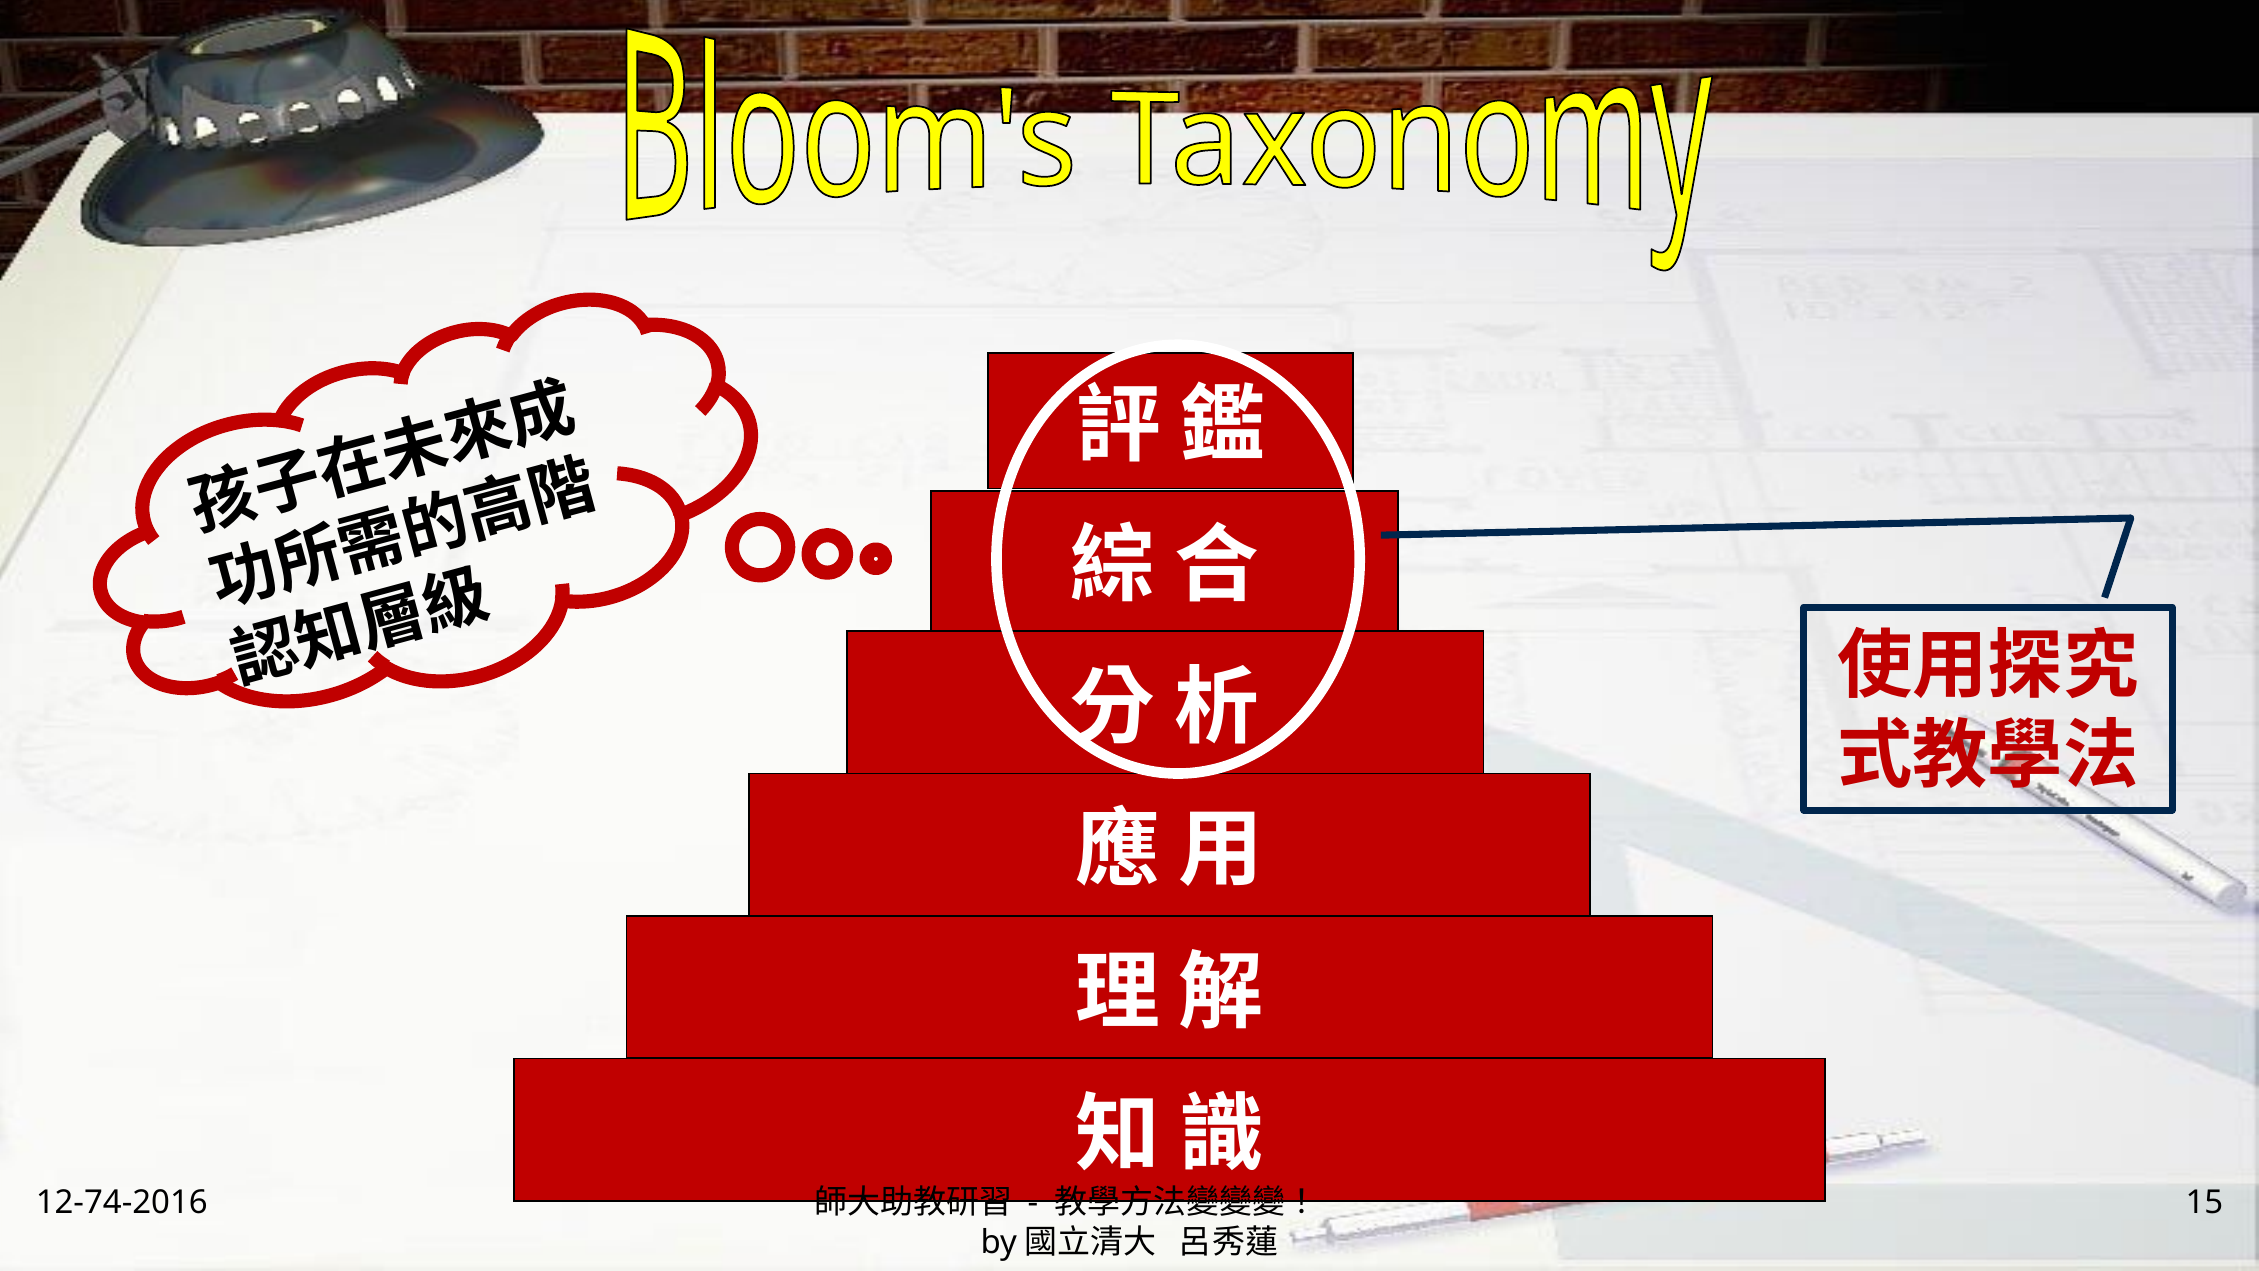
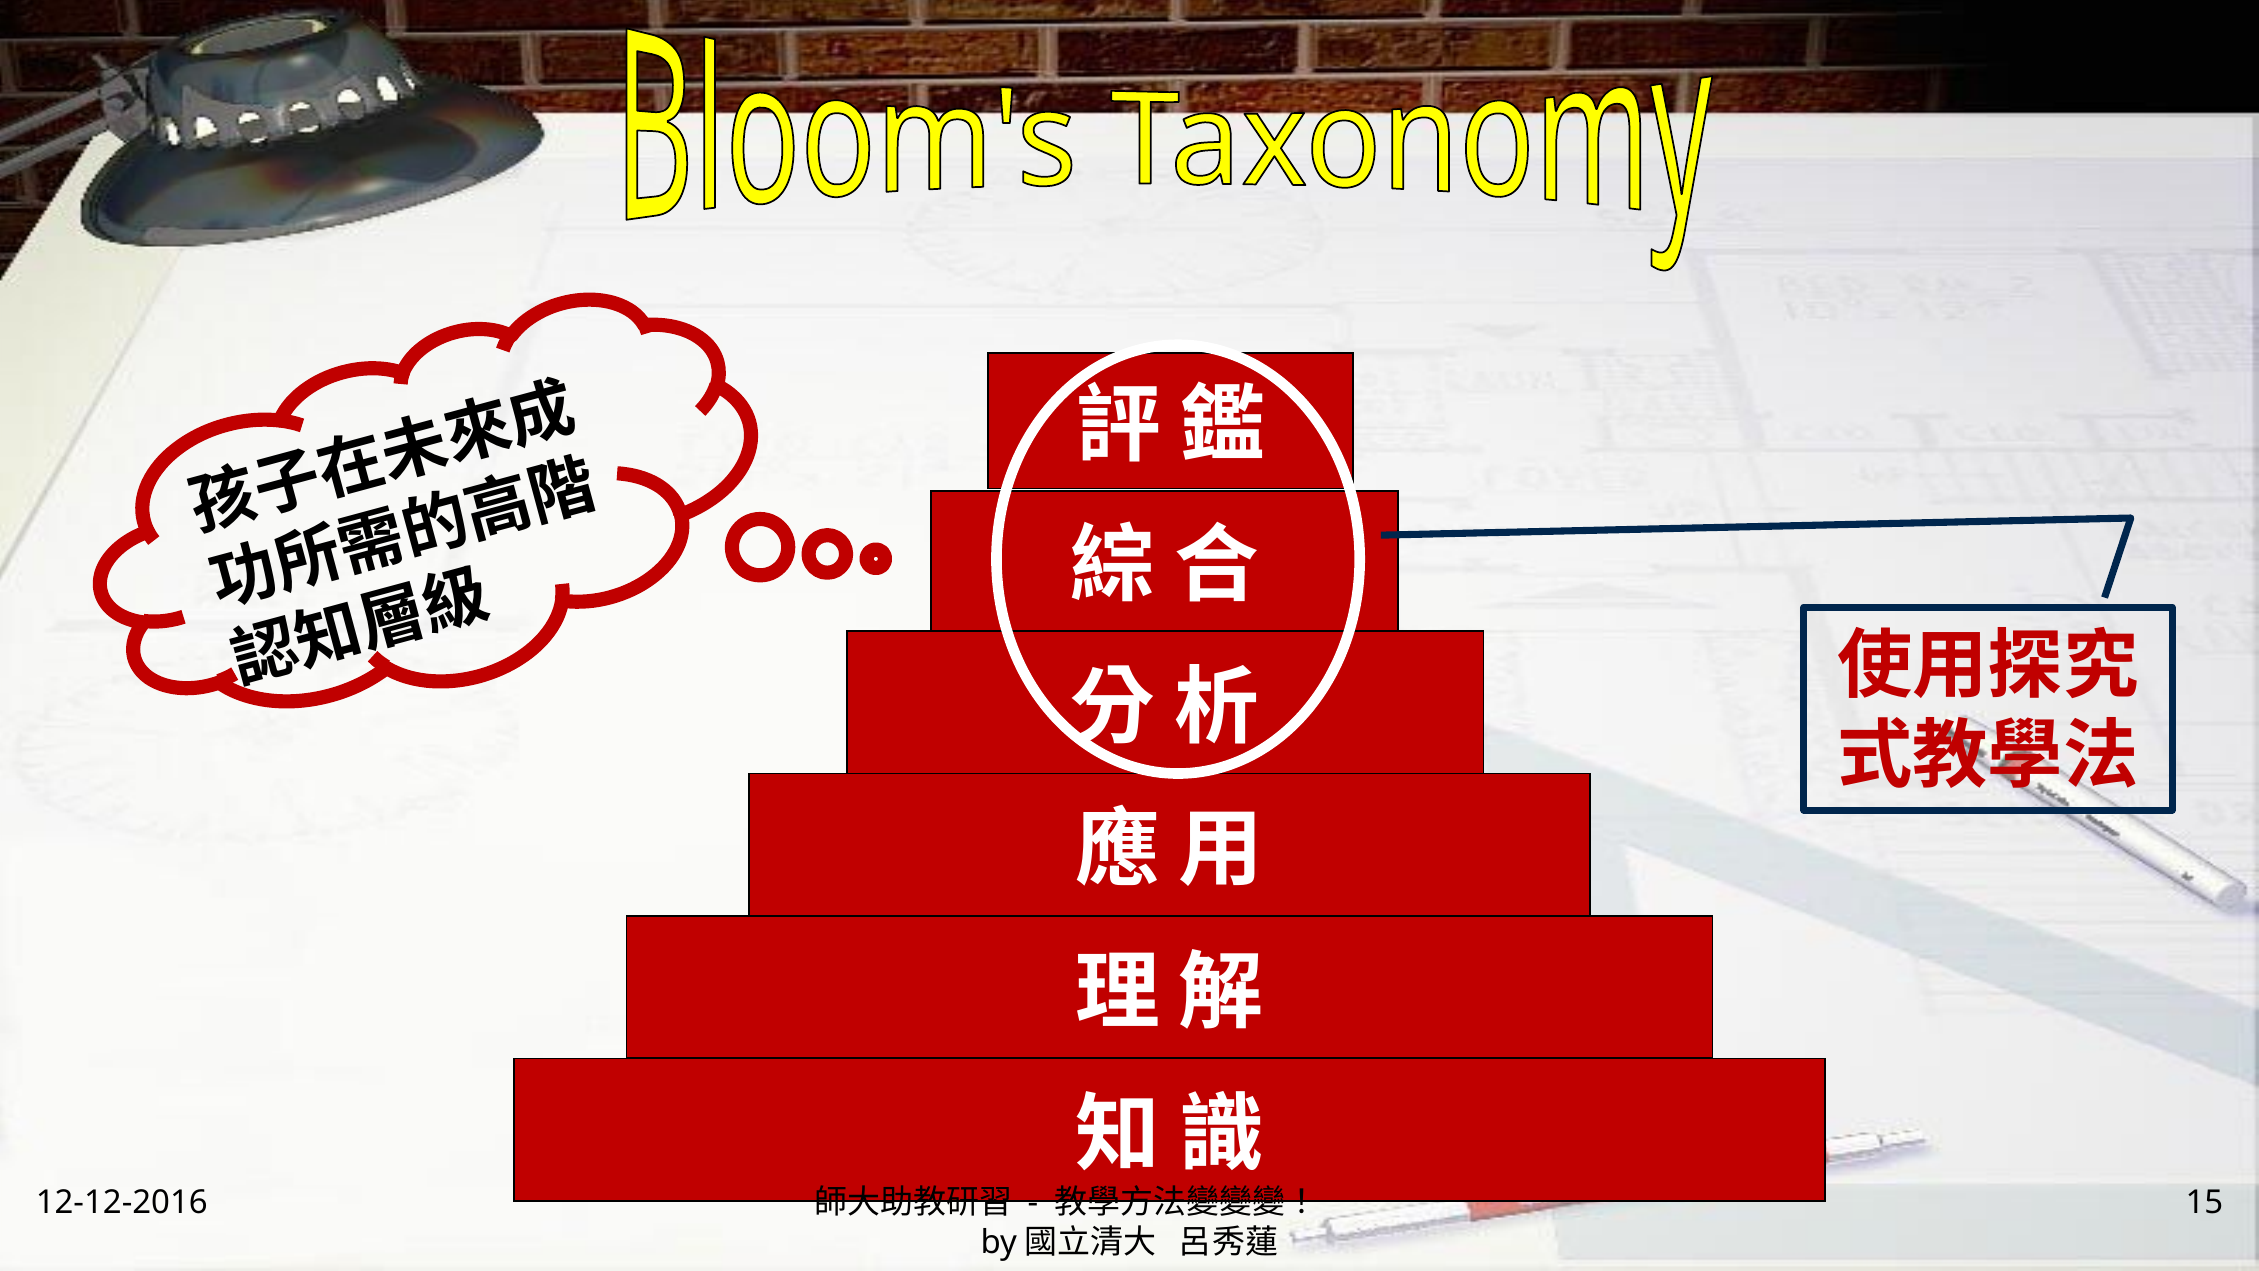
12-74-2016: 12-74-2016 -> 12-12-2016
